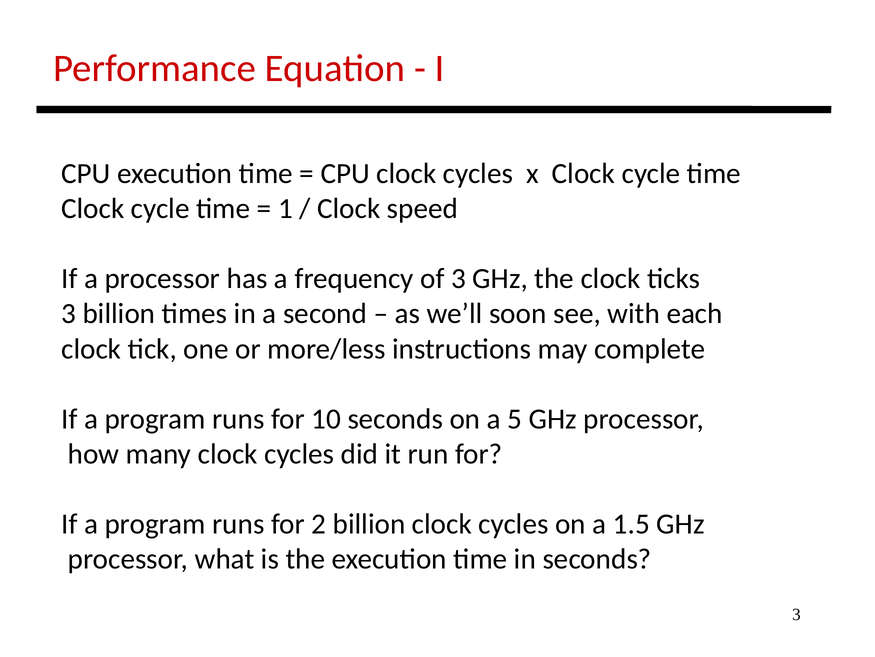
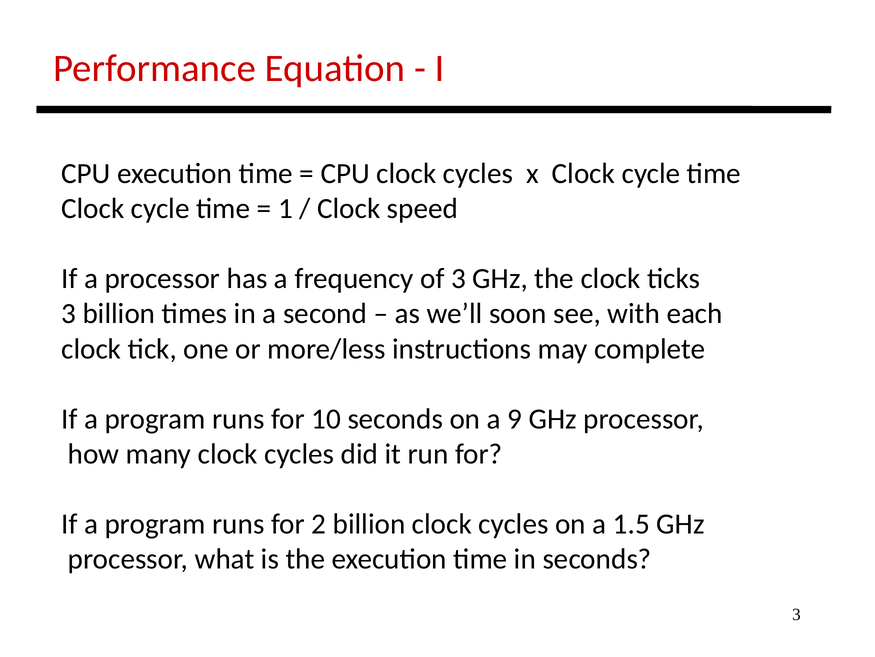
5: 5 -> 9
